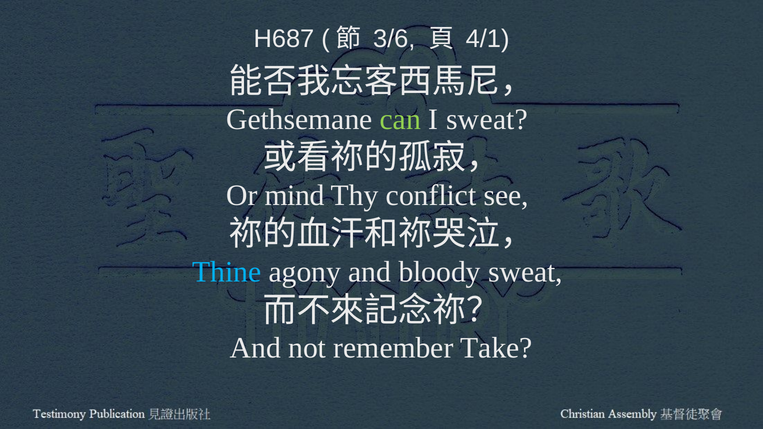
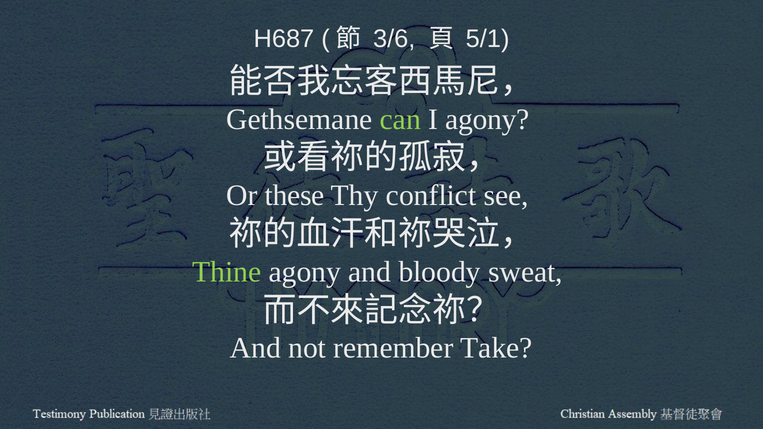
4/1: 4/1 -> 5/1
I sweat: sweat -> agony
mind: mind -> these
Thine colour: light blue -> light green
